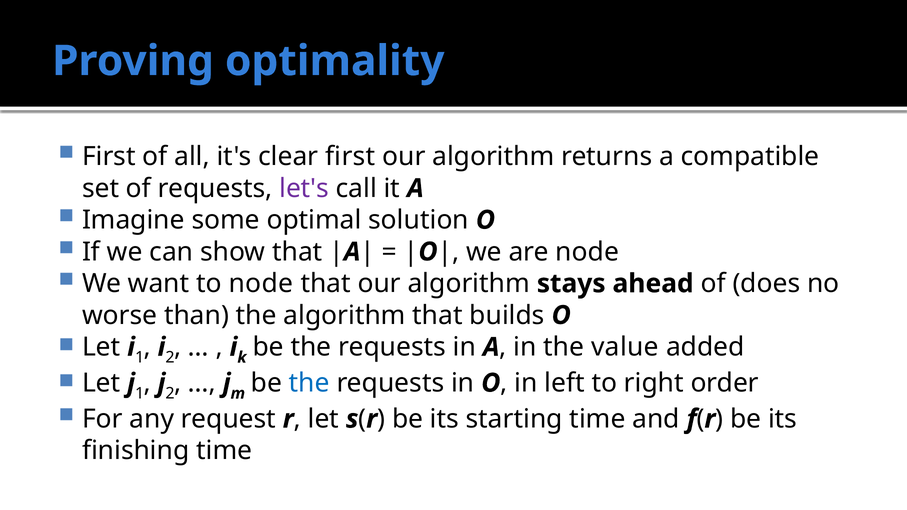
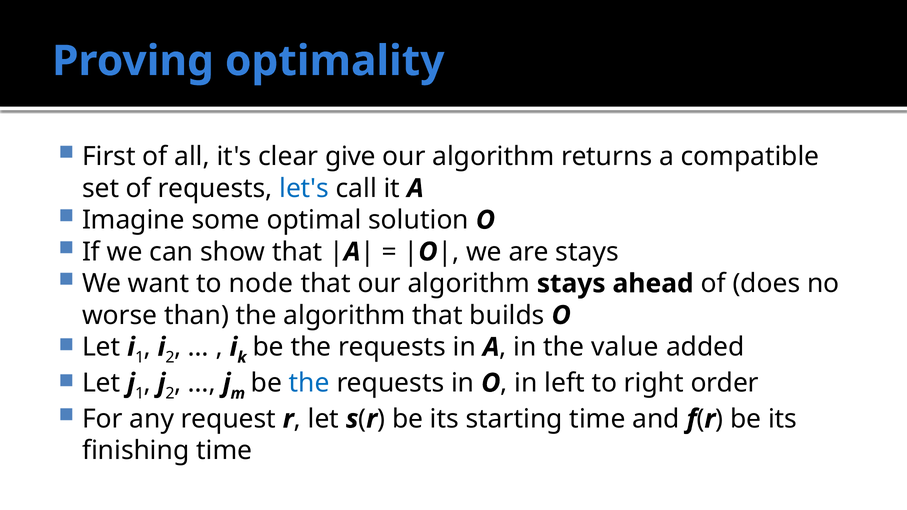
clear first: first -> give
let's colour: purple -> blue
are node: node -> stays
